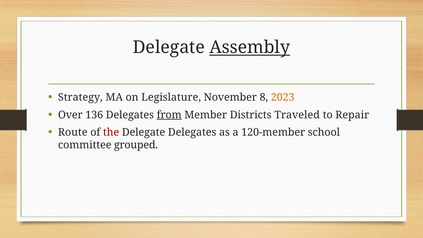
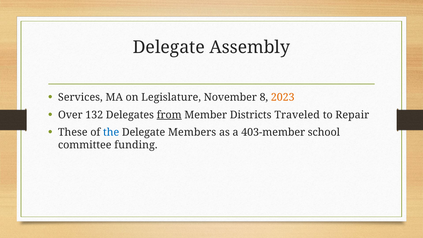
Assembly underline: present -> none
Strategy: Strategy -> Services
136: 136 -> 132
Route: Route -> These
the colour: red -> blue
Delegate Delegates: Delegates -> Members
120-member: 120-member -> 403-member
grouped: grouped -> funding
